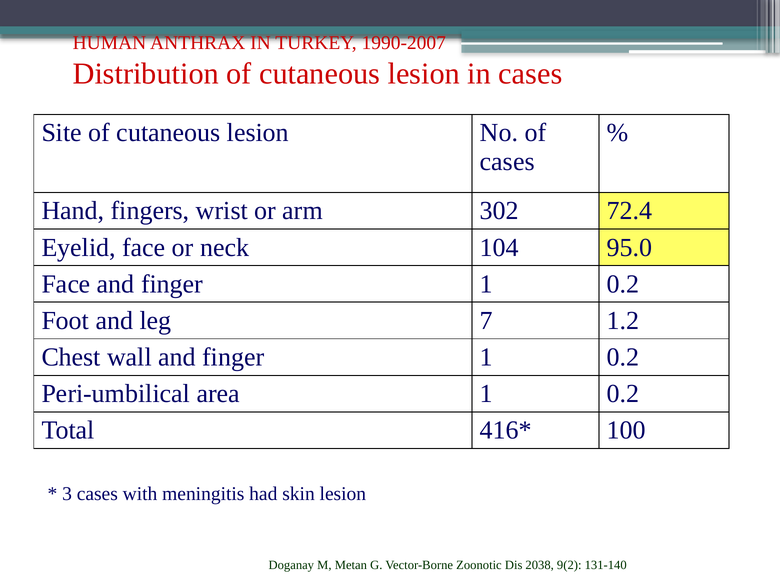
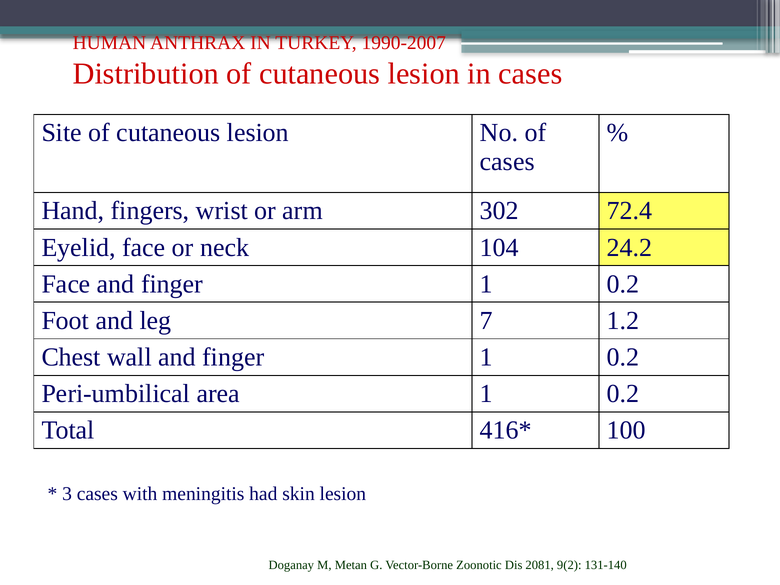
95.0: 95.0 -> 24.2
2038: 2038 -> 2081
